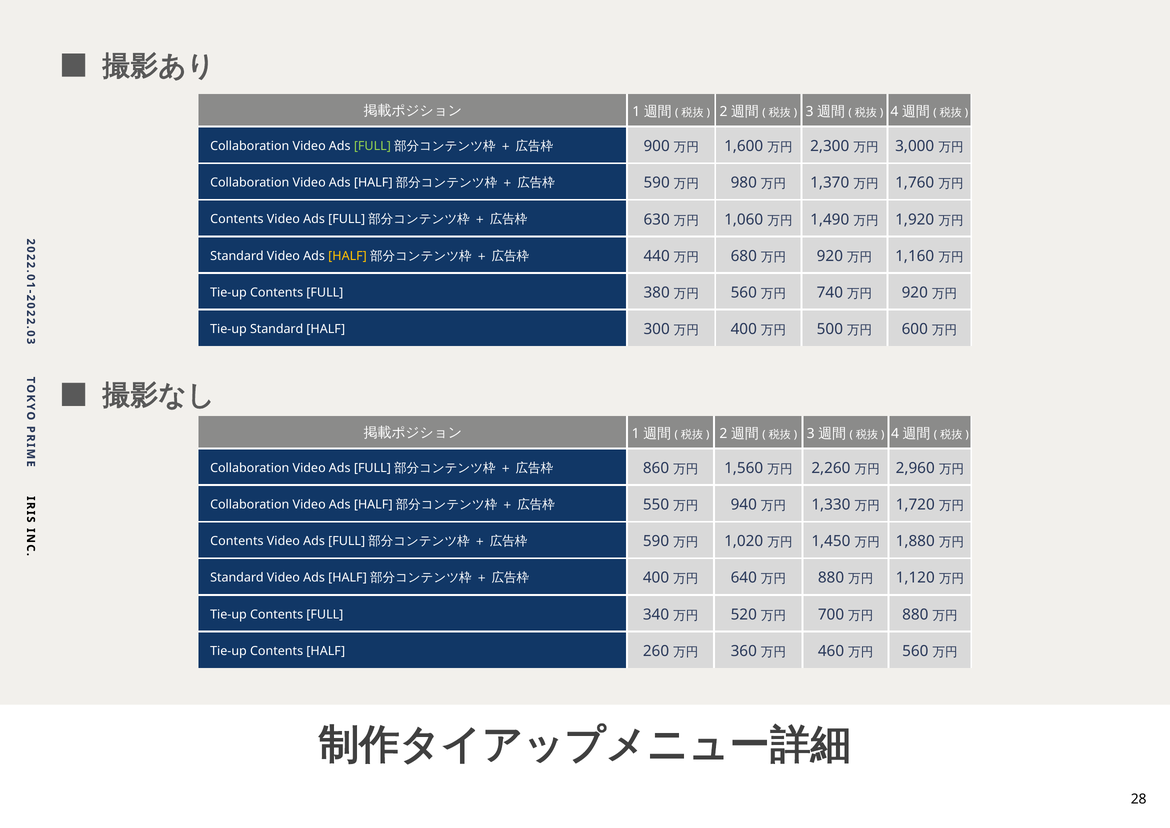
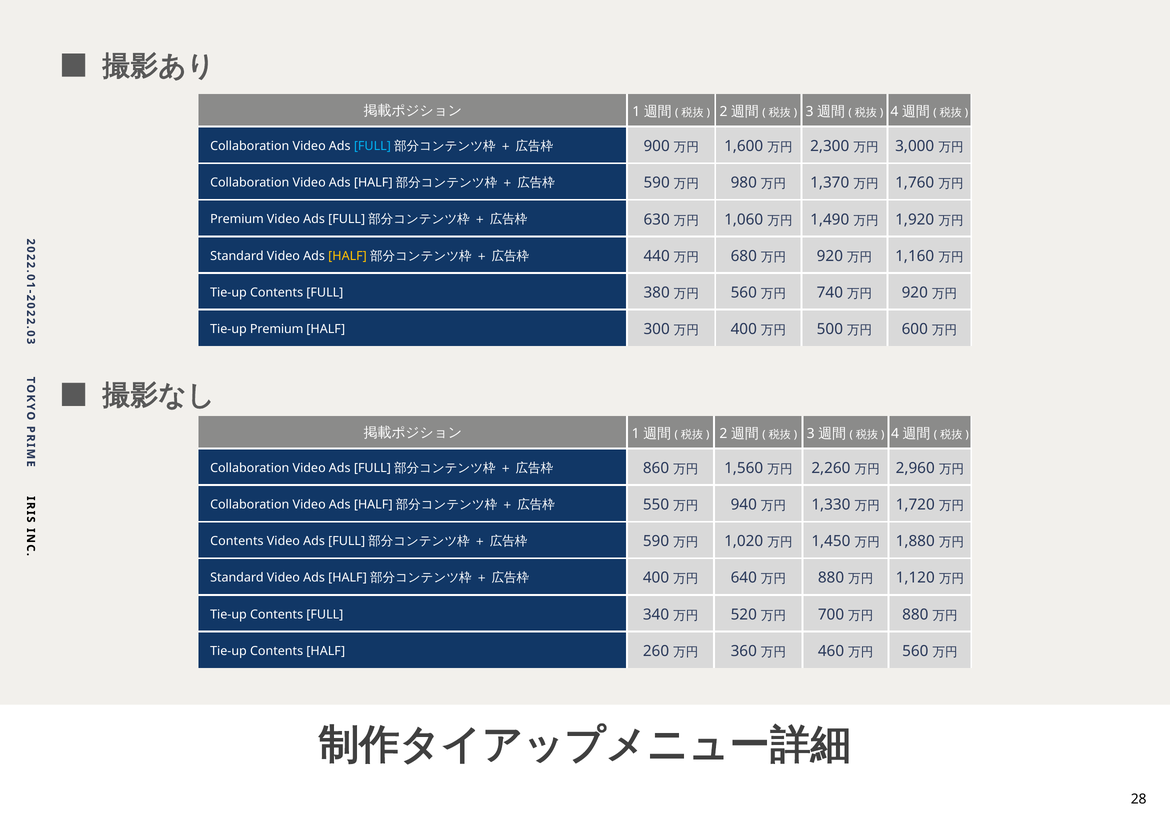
FULL at (372, 146) colour: light green -> light blue
Contents at (237, 219): Contents -> Premium
Tie-up Standard: Standard -> Premium
